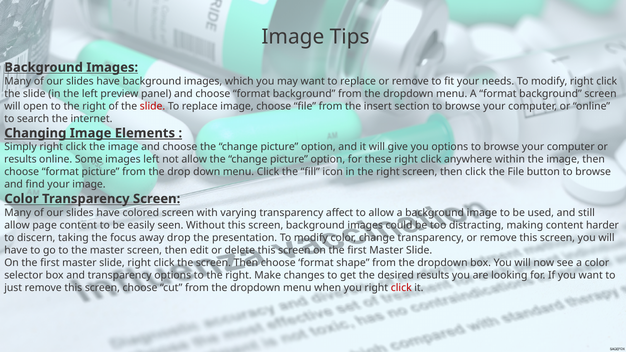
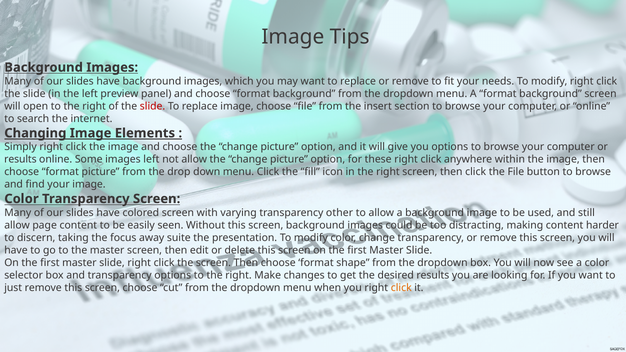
affect: affect -> other
away drop: drop -> suite
click at (401, 288) colour: red -> orange
